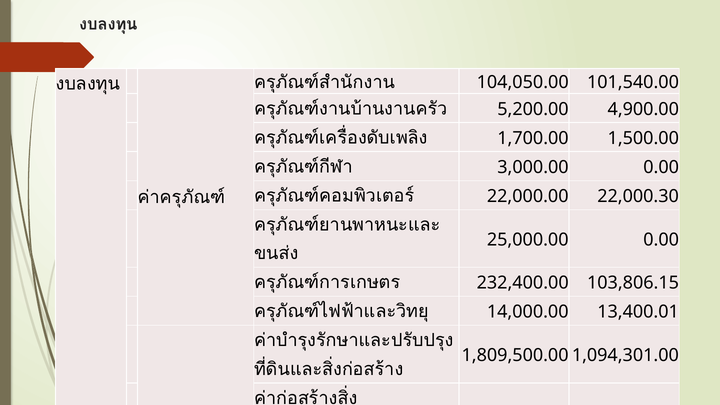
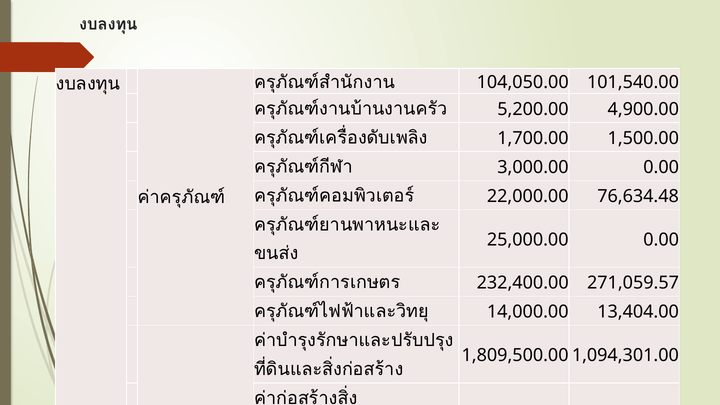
22,000.30: 22,000.30 -> 76,634.48
103,806.15: 103,806.15 -> 271,059.57
13,400.01: 13,400.01 -> 13,404.00
